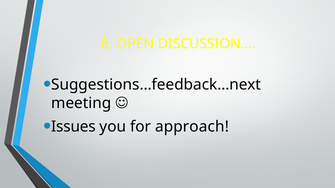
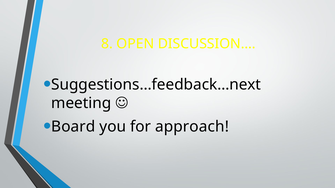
Issues: Issues -> Board
